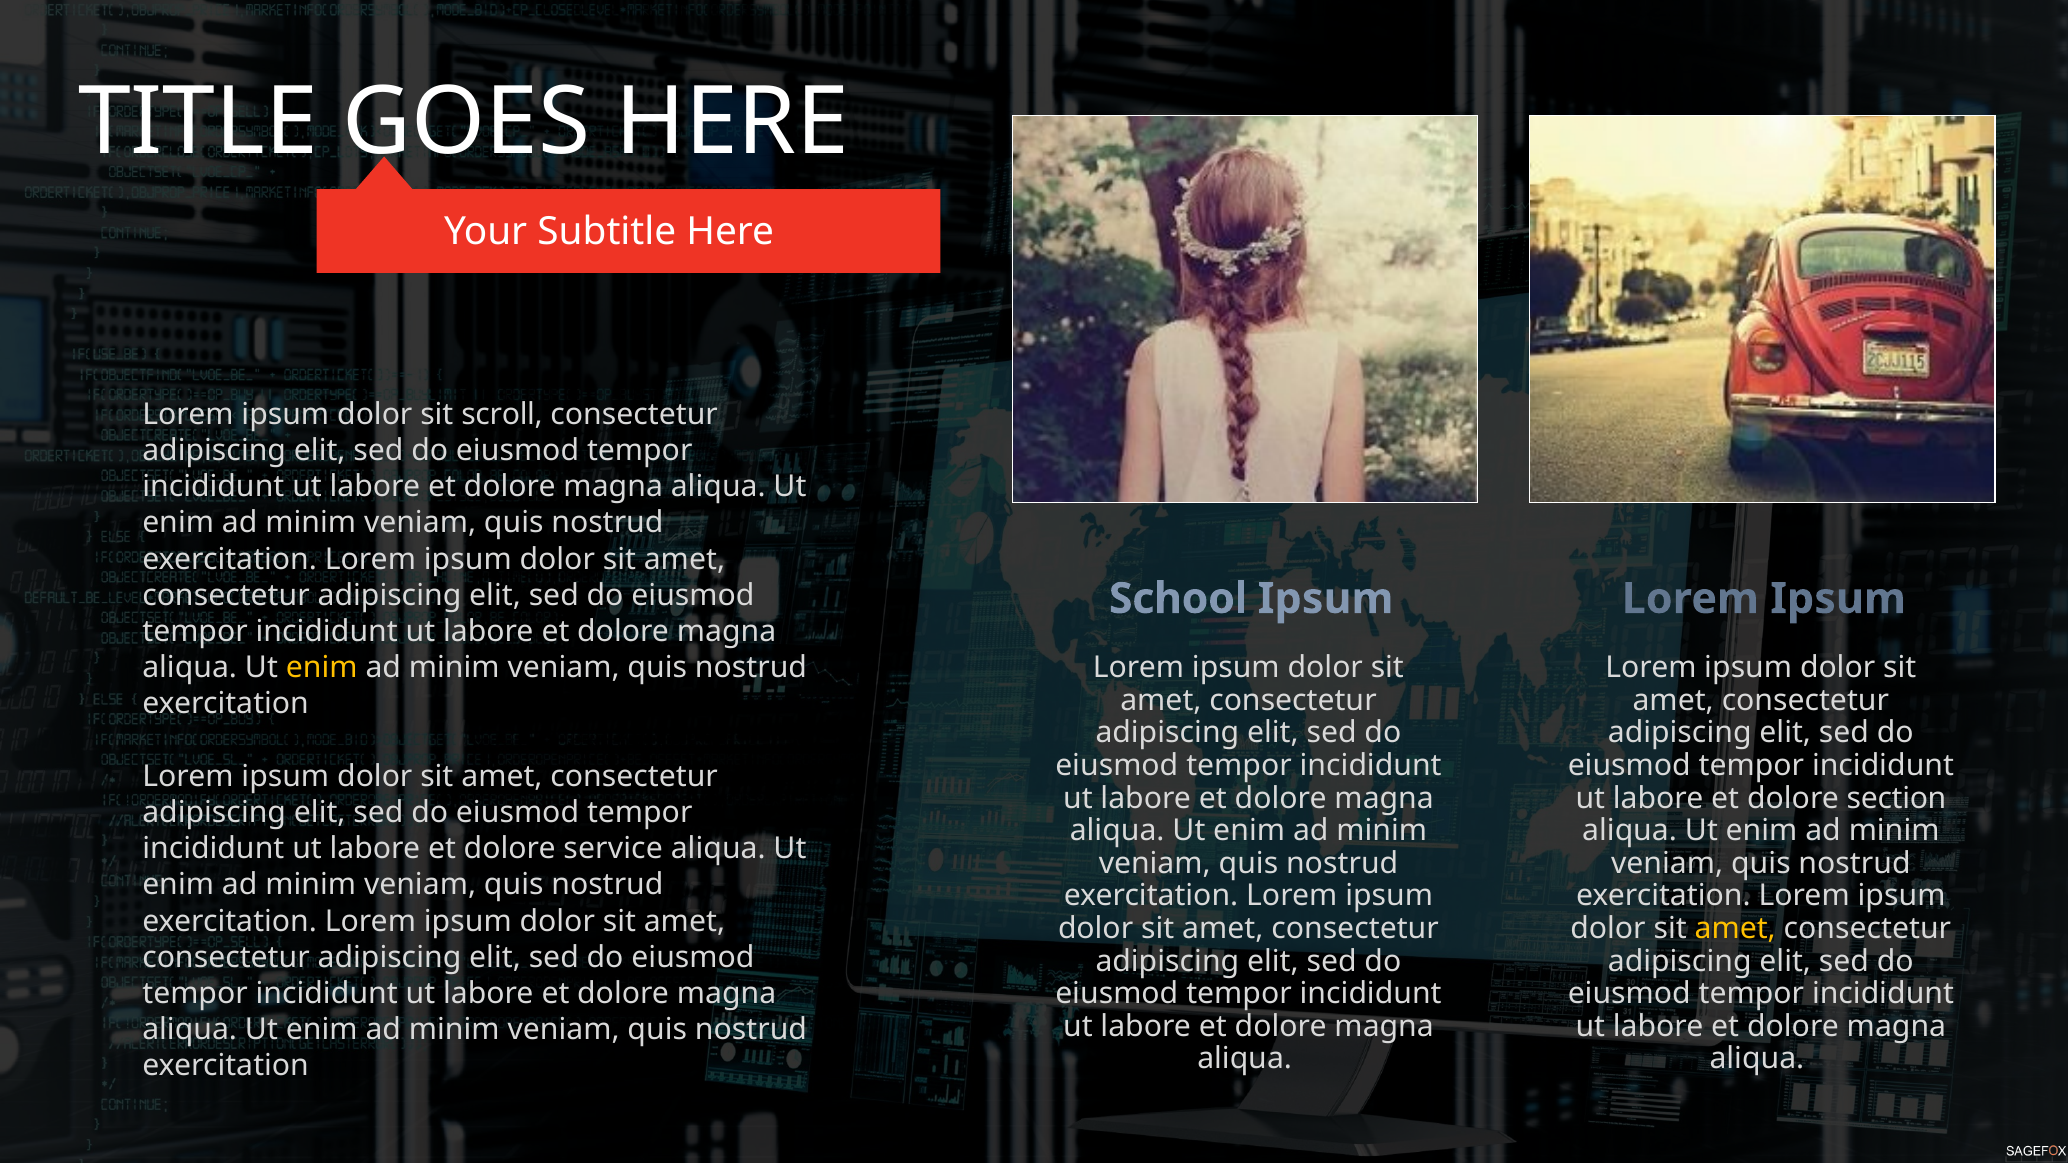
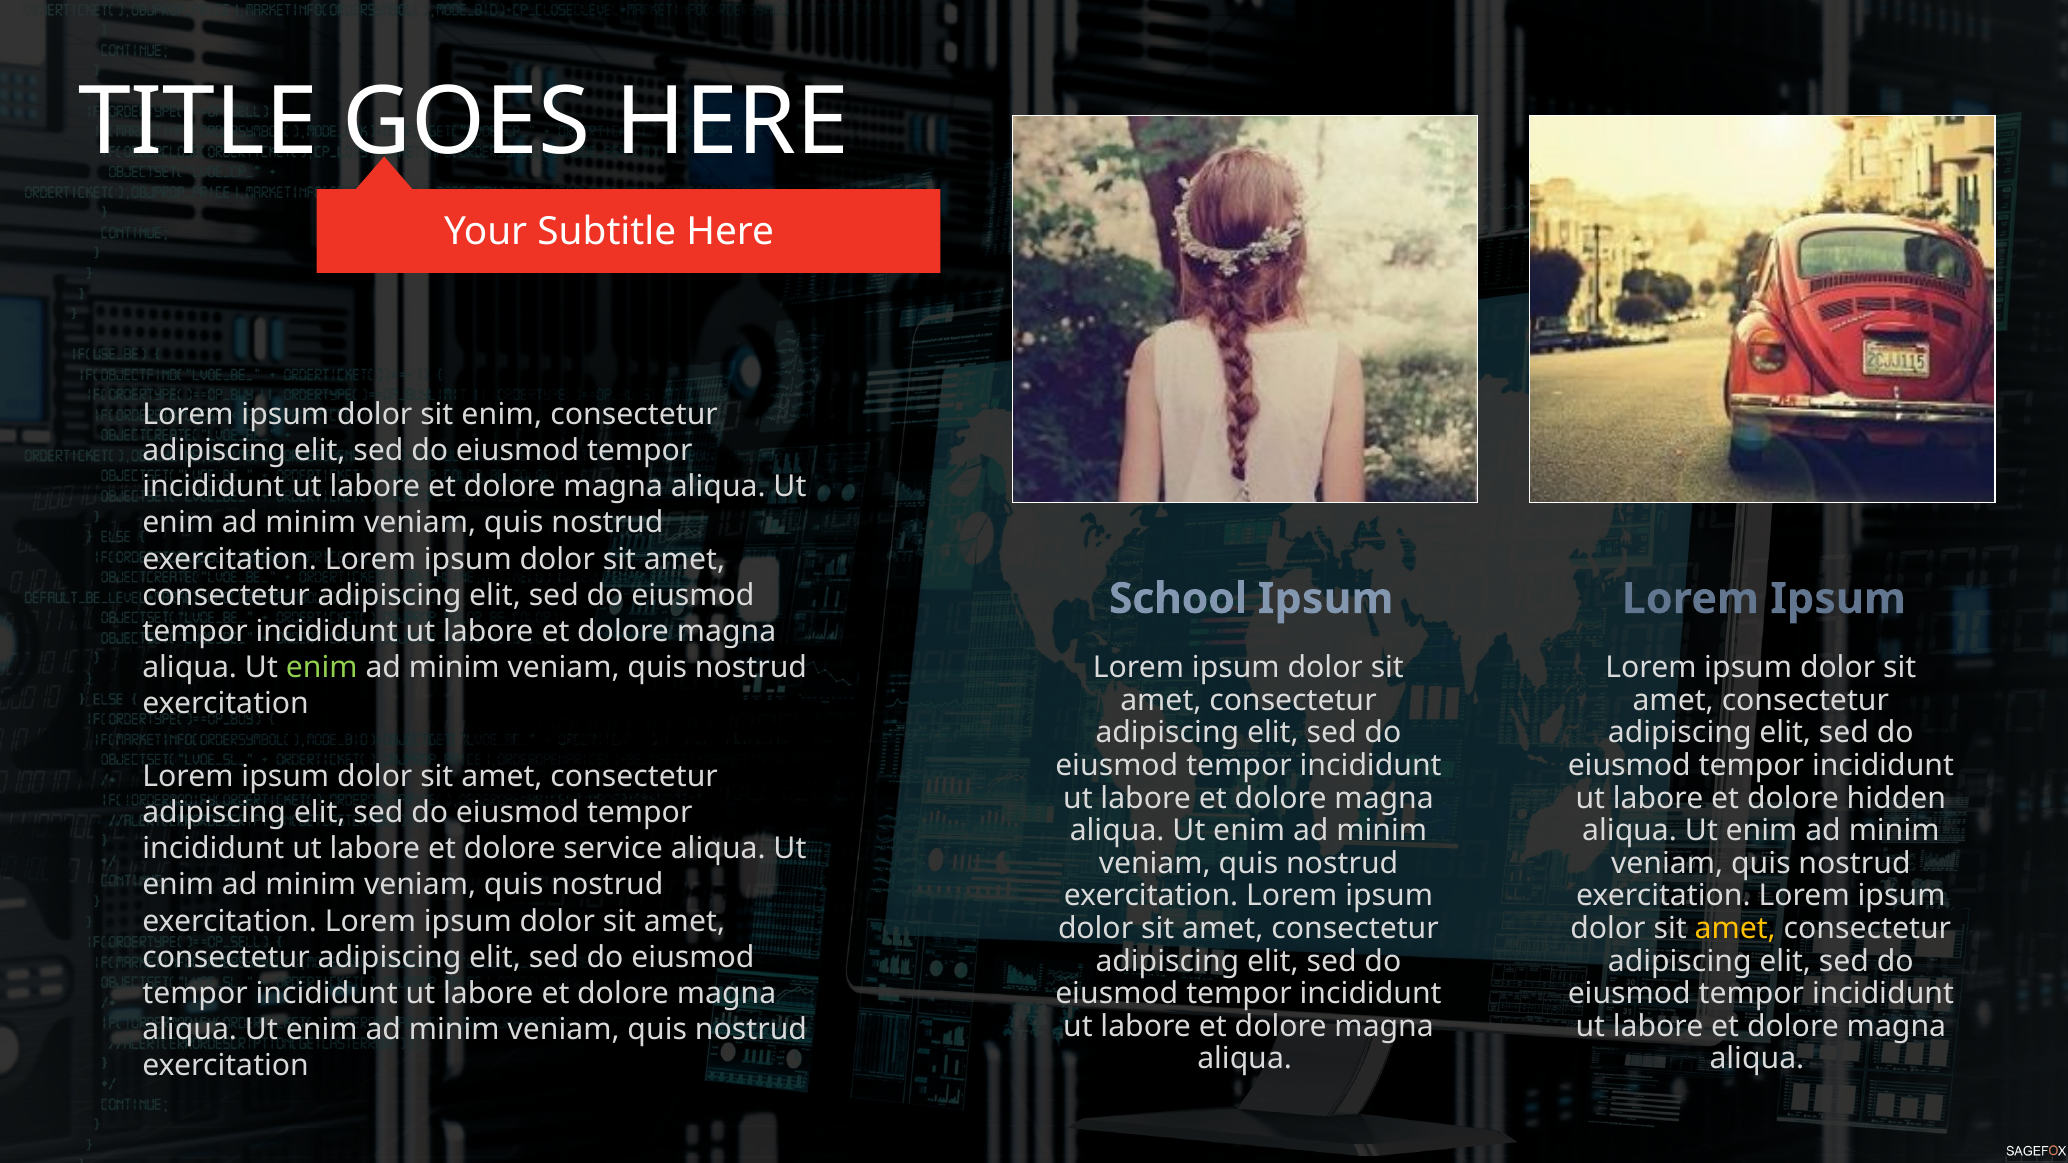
sit scroll: scroll -> enim
enim at (322, 668) colour: yellow -> light green
section: section -> hidden
